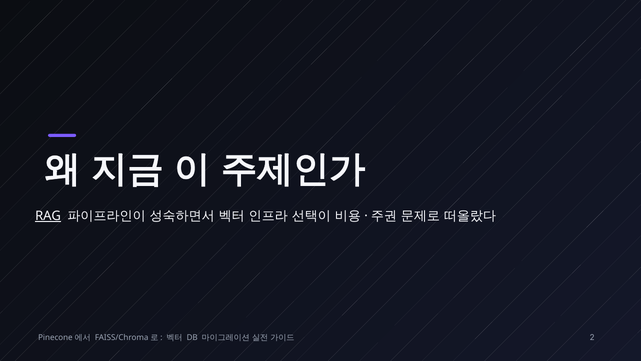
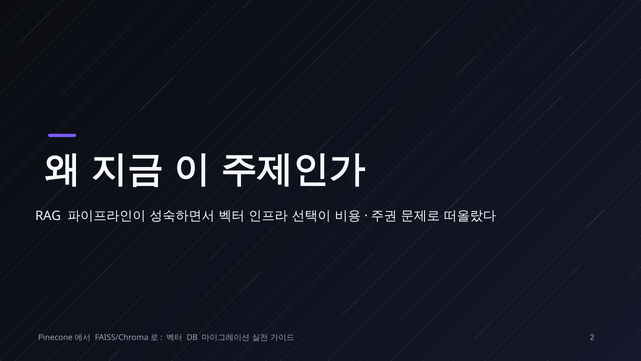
RAG underline: present -> none
